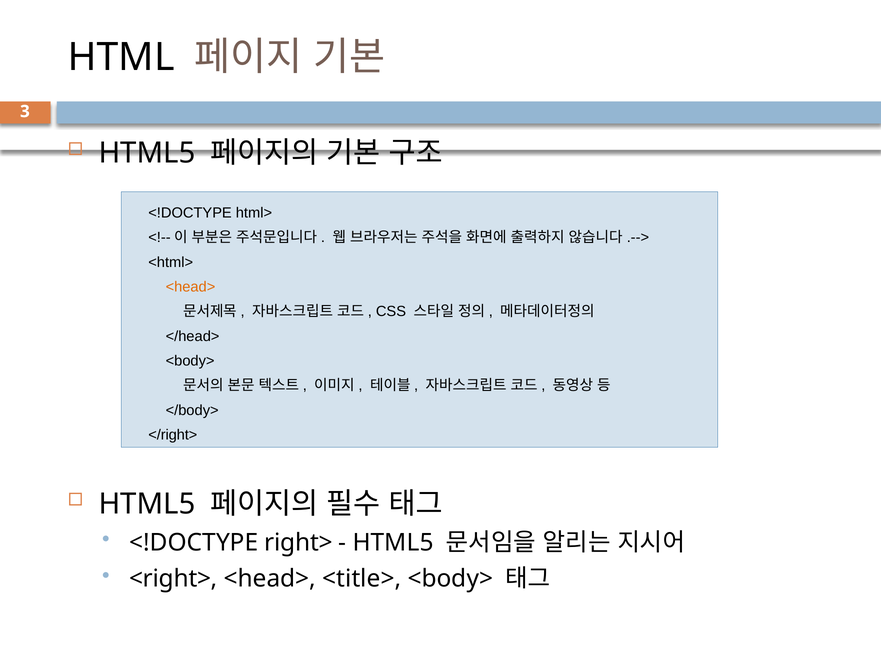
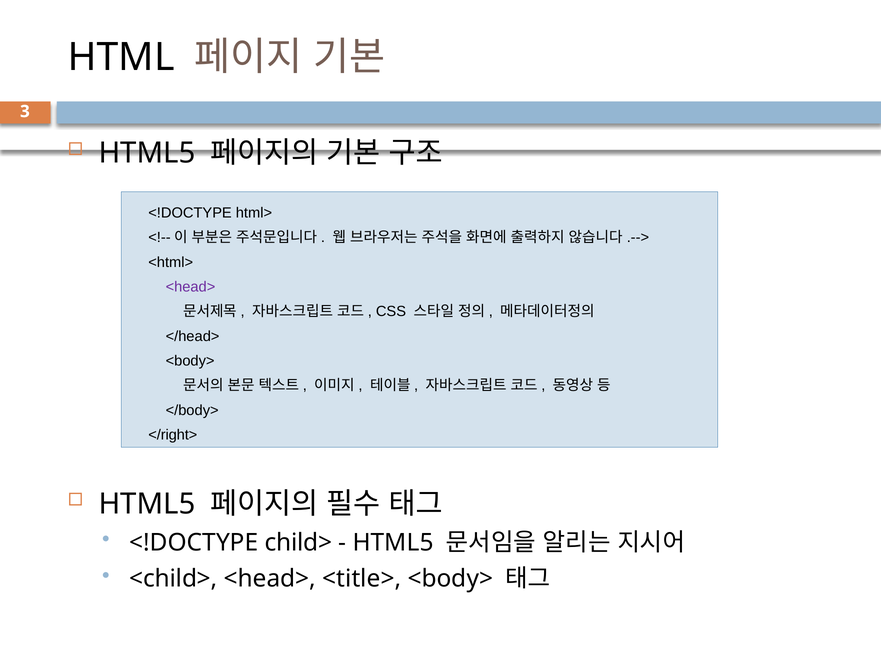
<head> at (190, 287) colour: orange -> purple
right>: right> -> child>
<right>: <right> -> <child>
